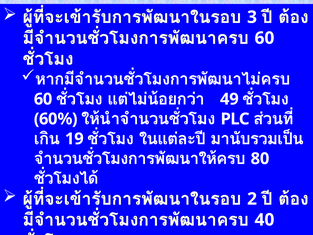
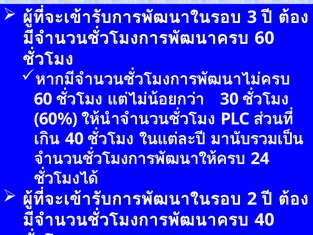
49: 49 -> 30
19 at (74, 139): 19 -> 40
80 at (260, 158): 80 -> 24
